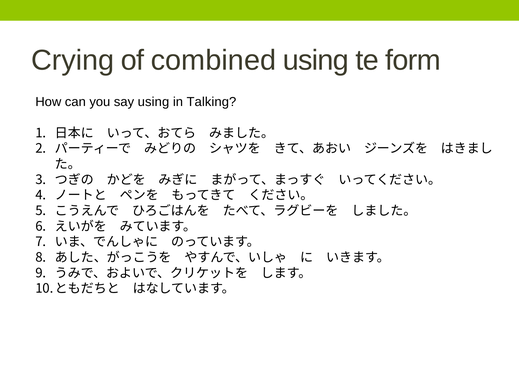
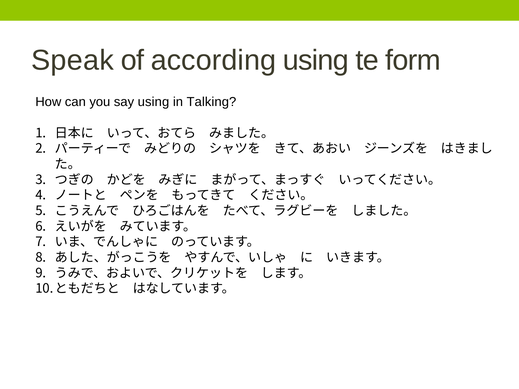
Crying: Crying -> Speak
combined: combined -> according
